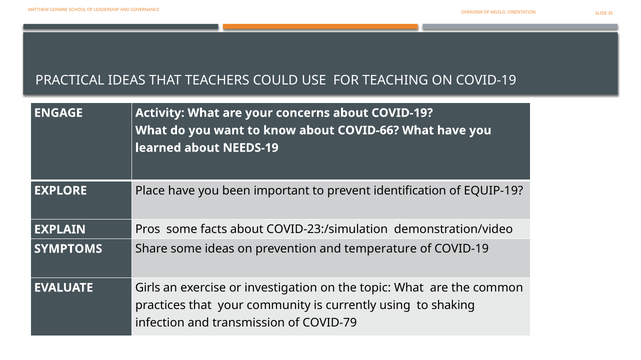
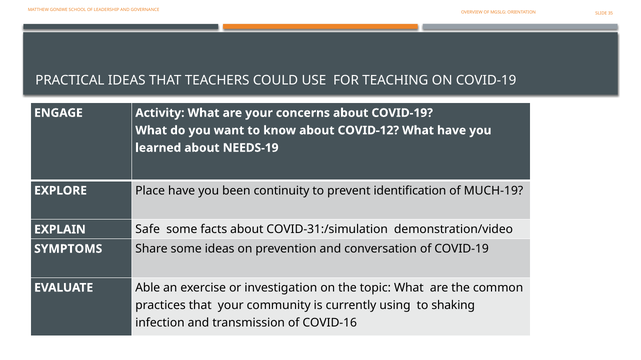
COVID-66: COVID-66 -> COVID-12
important: important -> continuity
EQUIP-19: EQUIP-19 -> MUCH-19
Pros: Pros -> Safe
COVID-23:/simulation: COVID-23:/simulation -> COVID-31:/simulation
temperature: temperature -> conversation
Girls: Girls -> Able
COVID-79: COVID-79 -> COVID-16
